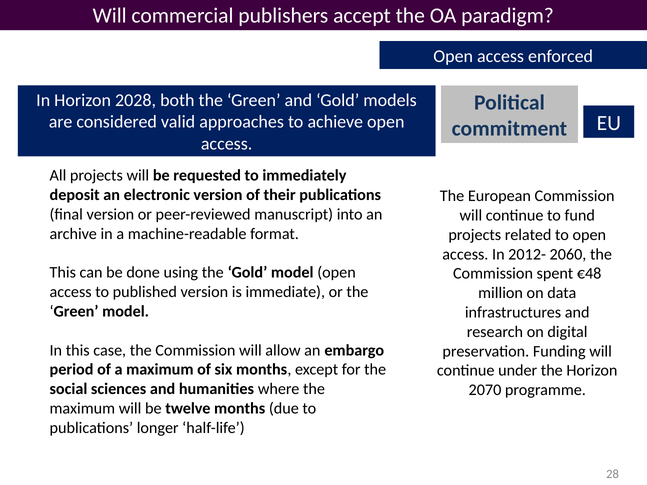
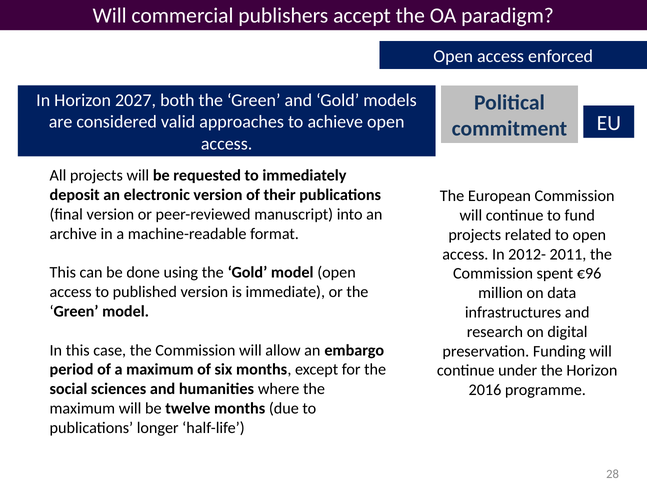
2028: 2028 -> 2027
2060: 2060 -> 2011
€48: €48 -> €96
2070: 2070 -> 2016
